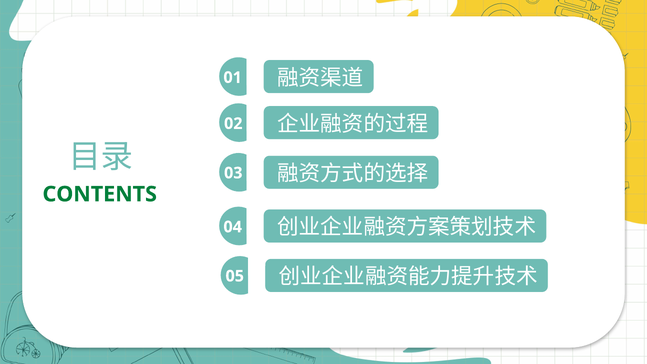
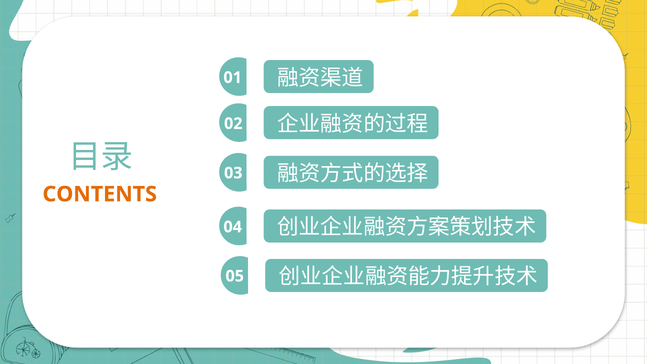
CONTENTS colour: green -> orange
